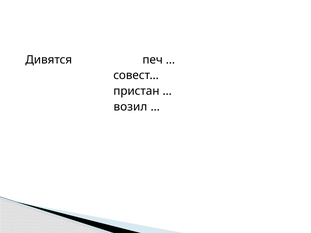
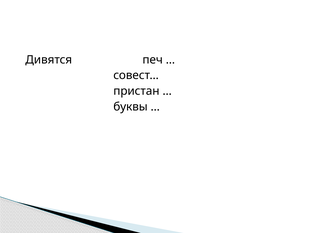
возил: возил -> буквы
